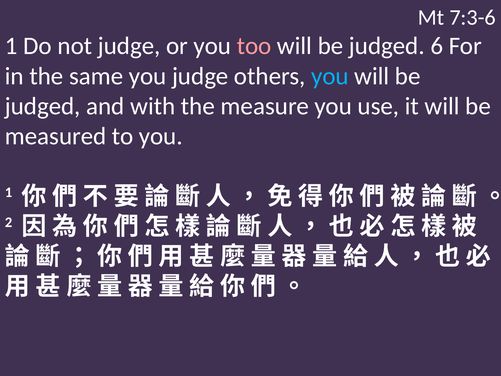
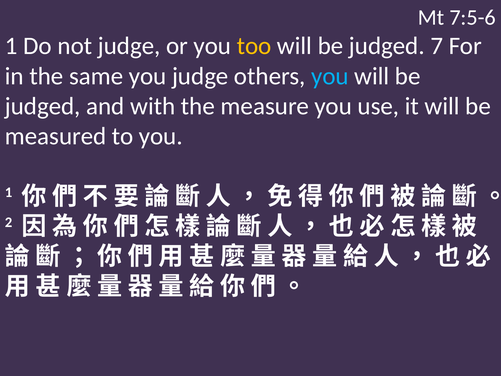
7:3-6: 7:3-6 -> 7:5-6
too colour: pink -> yellow
6: 6 -> 7
